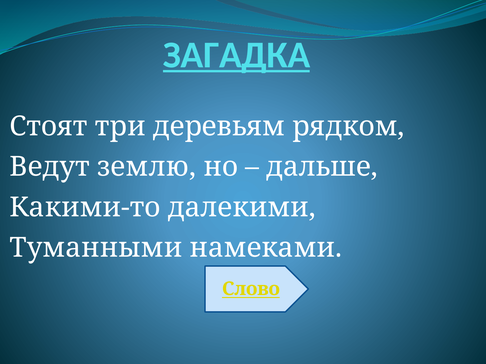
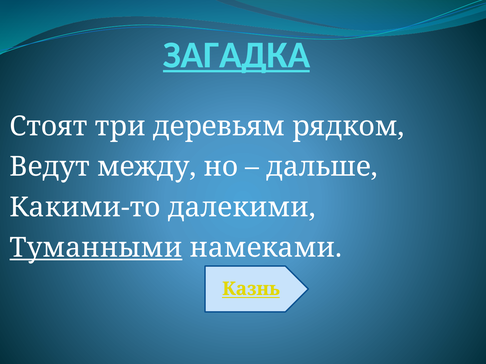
землю: землю -> между
Туманными underline: none -> present
Слово: Слово -> Казнь
